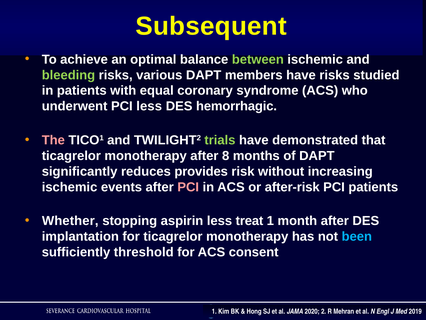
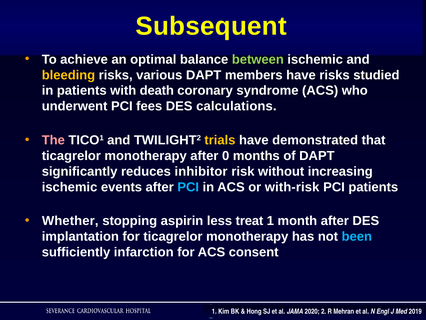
bleeding colour: light green -> yellow
equal: equal -> death
PCI less: less -> fees
hemorrhagic: hemorrhagic -> calculations
trials colour: light green -> yellow
8: 8 -> 0
provides: provides -> inhibitor
PCI at (188, 187) colour: pink -> light blue
after-risk: after-risk -> with-risk
threshold: threshold -> infarction
